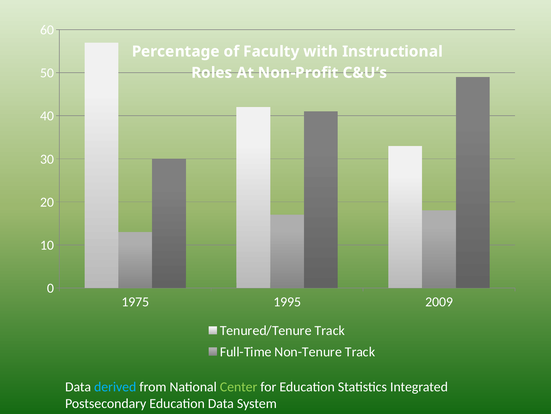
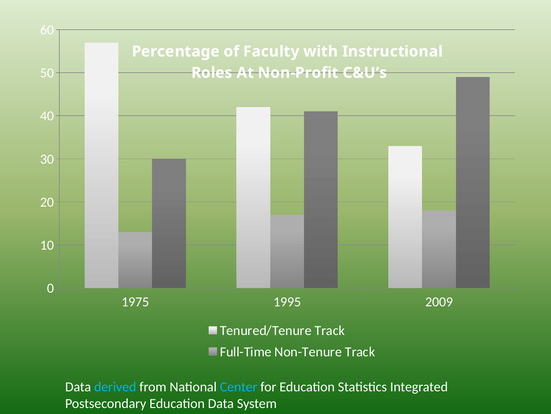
Center colour: light green -> light blue
